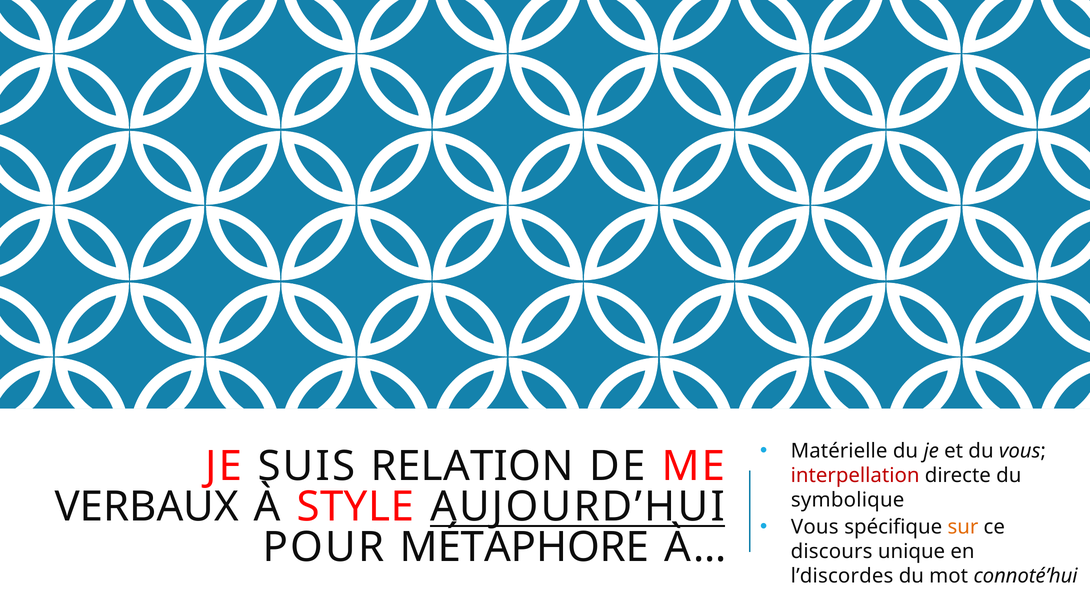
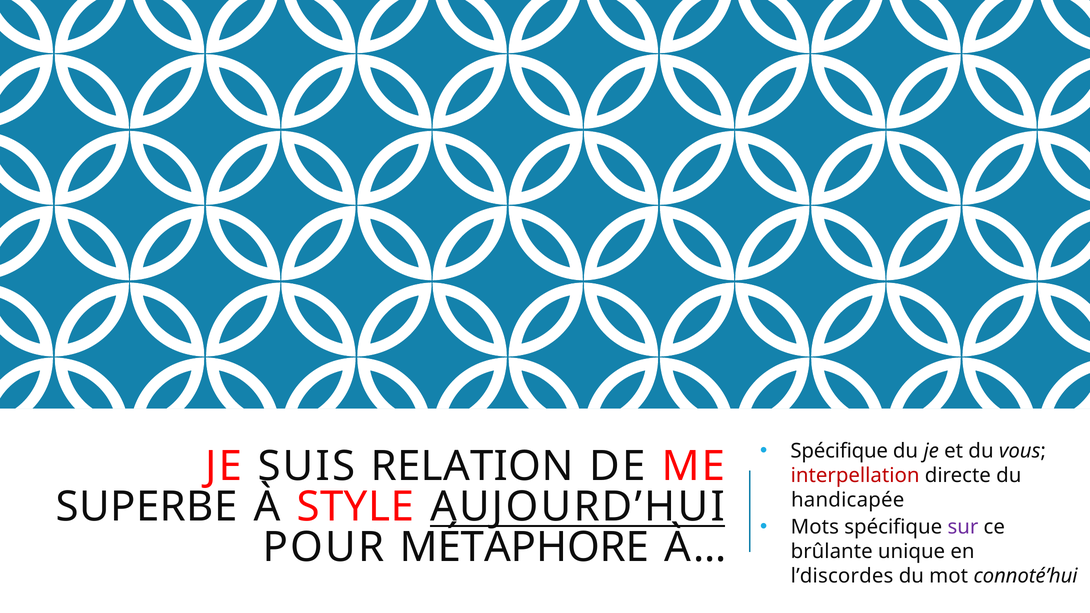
Matérielle at (839, 451): Matérielle -> Spécifique
symbolique: symbolique -> handicapée
VERBAUX: VERBAUX -> SUPERBE
Vous at (815, 527): Vous -> Mots
sur colour: orange -> purple
discours: discours -> brûlante
